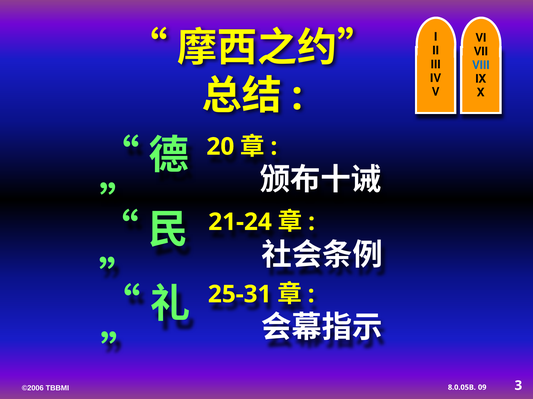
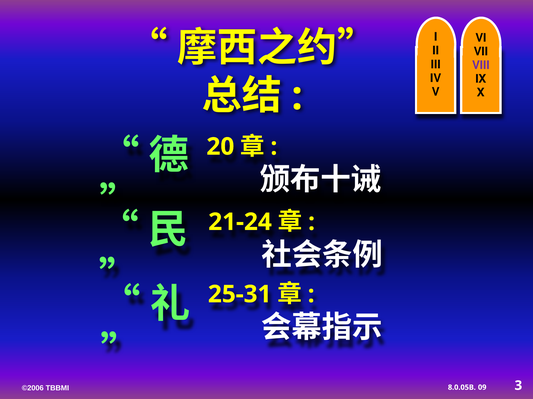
VIII colour: blue -> purple
